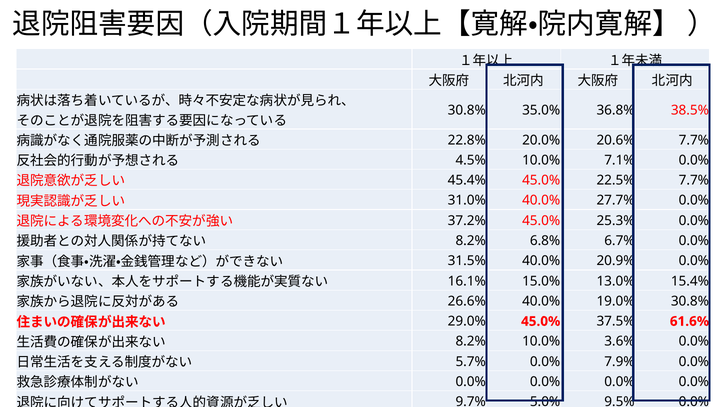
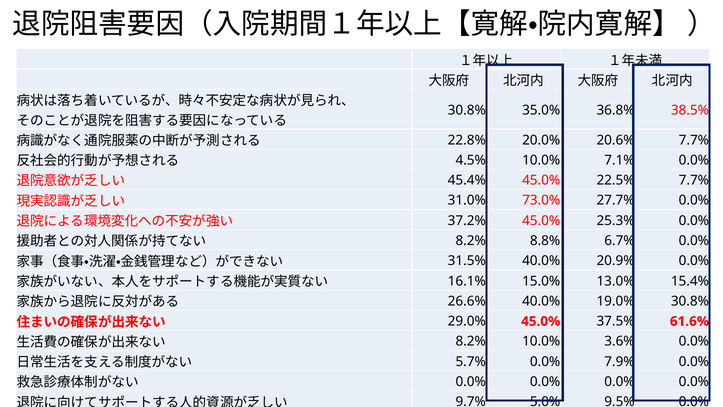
31.0% 40.0%: 40.0% -> 73.0%
6.8%: 6.8% -> 8.8%
